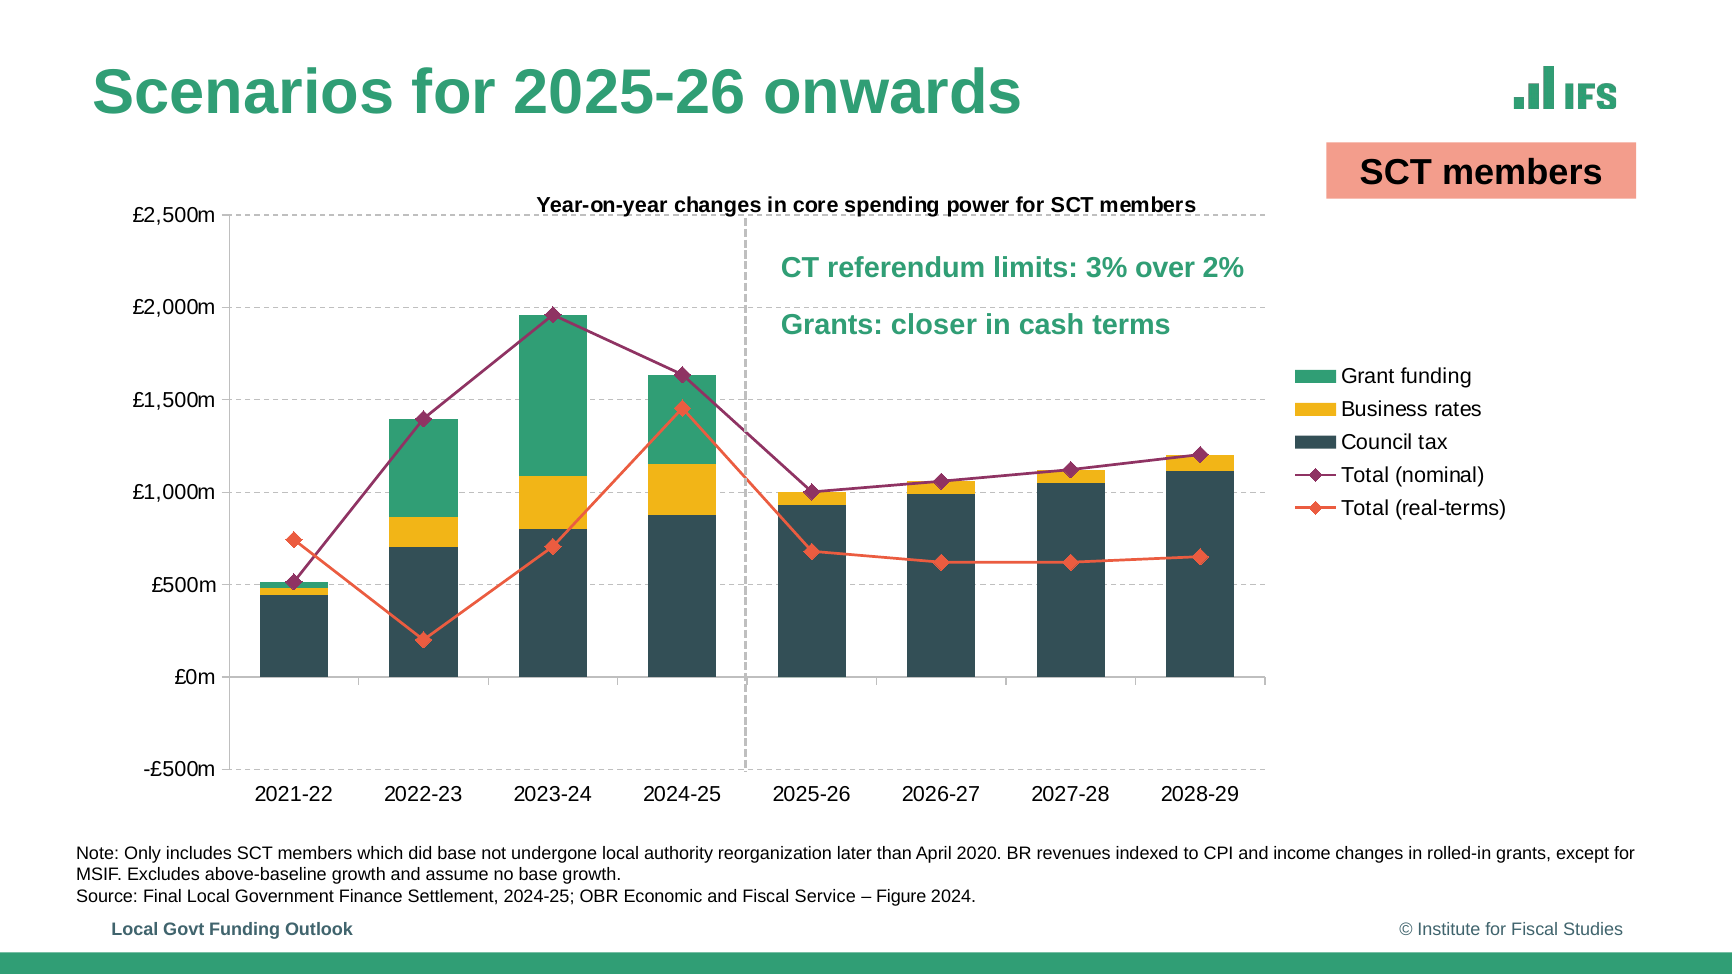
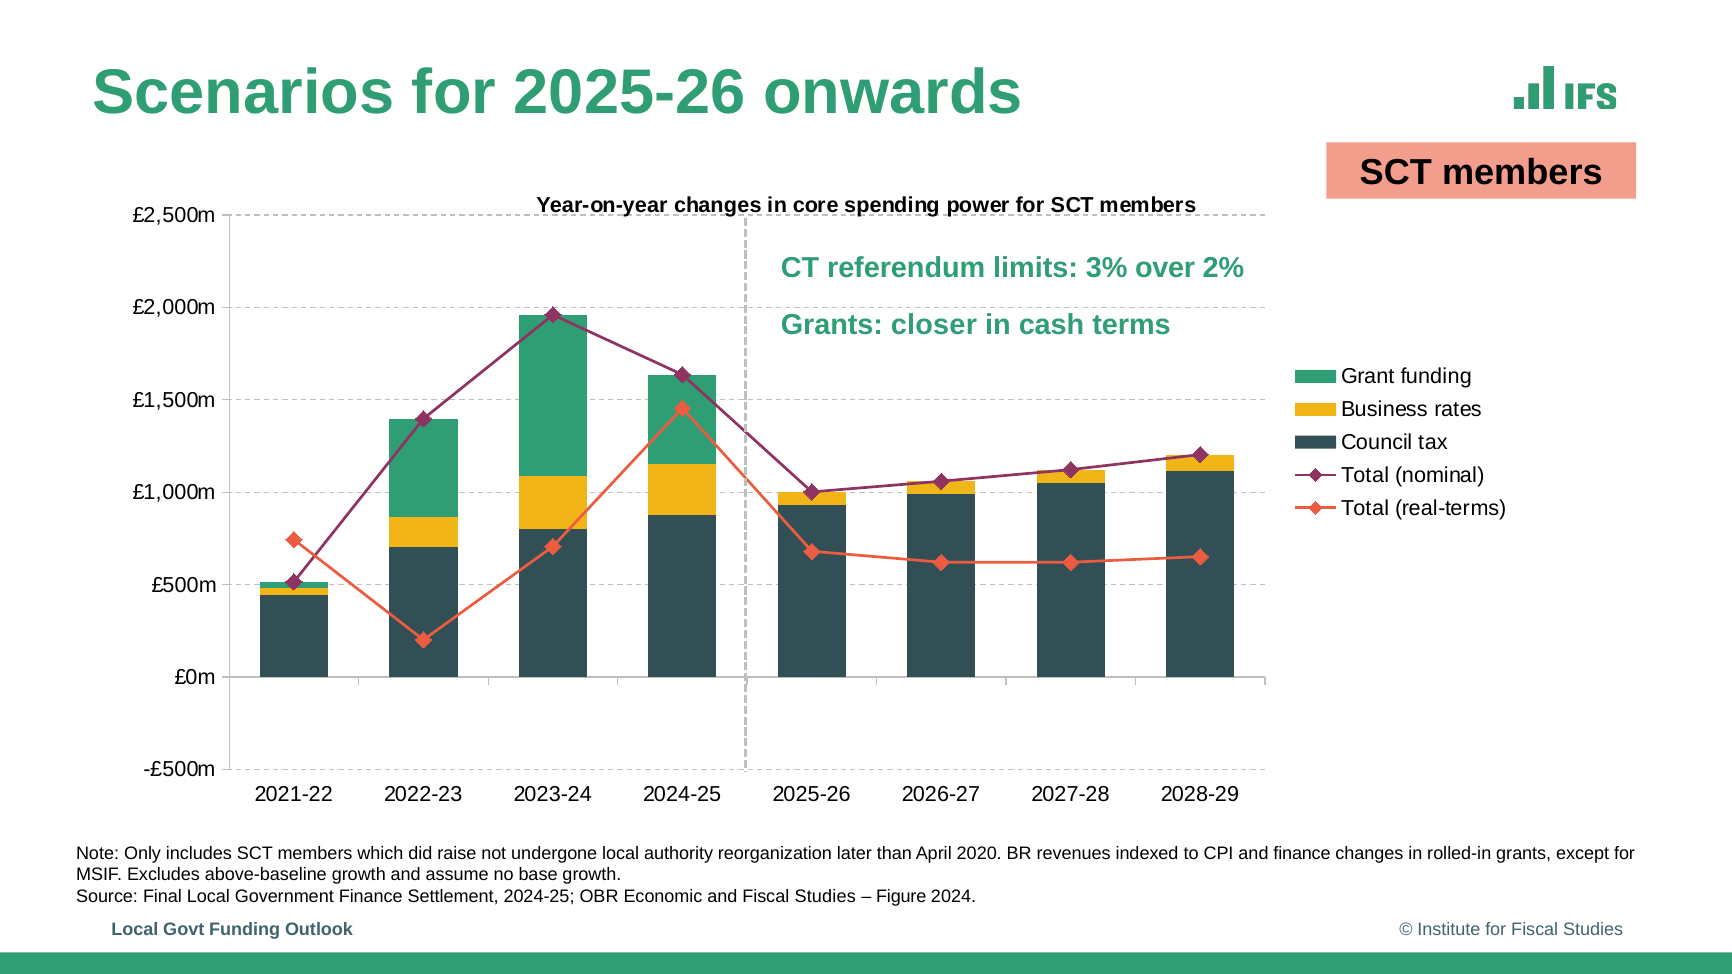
did base: base -> raise
and income: income -> finance
and Fiscal Service: Service -> Studies
